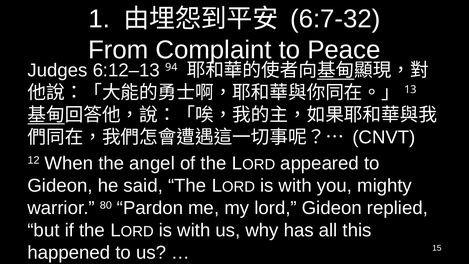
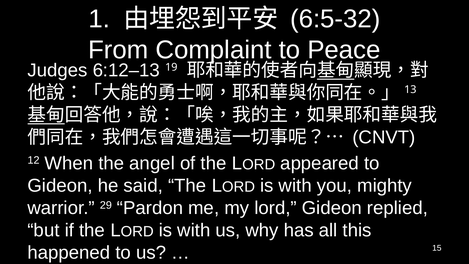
6:7-32: 6:7-32 -> 6:5-32
94: 94 -> 19
80: 80 -> 29
